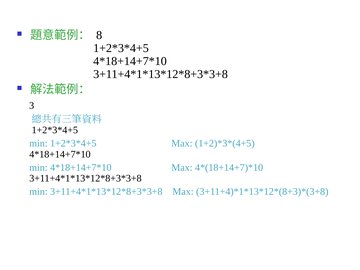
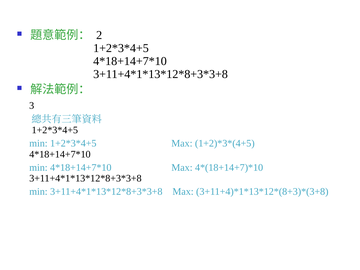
8: 8 -> 2
